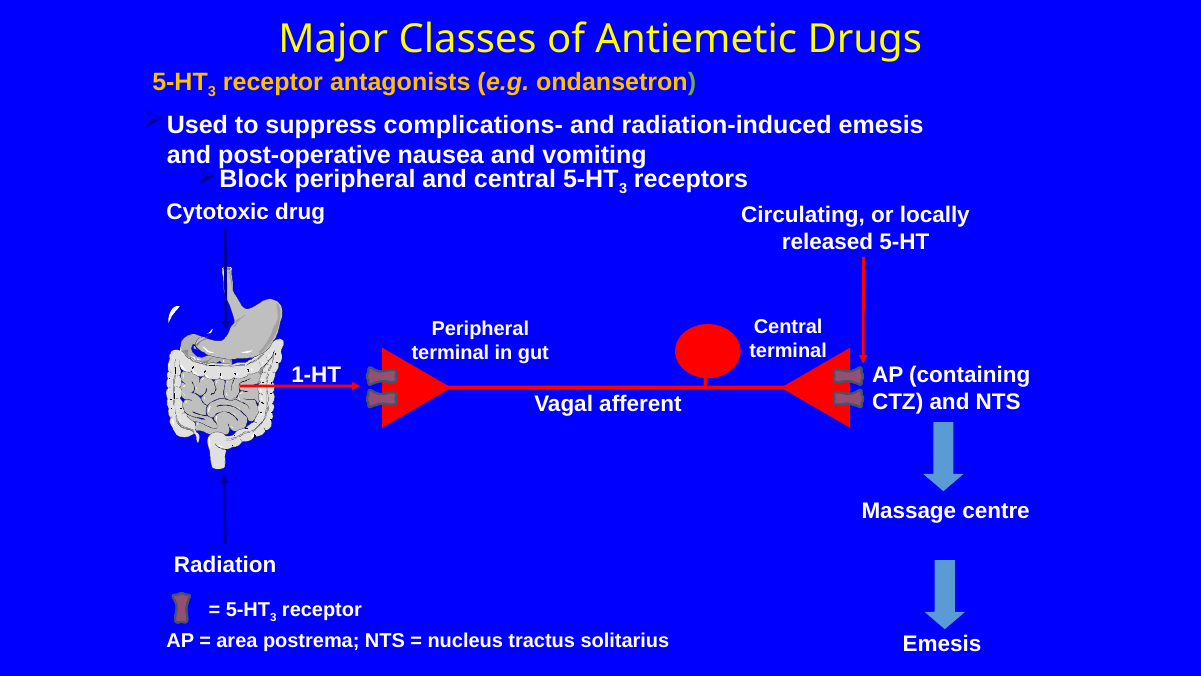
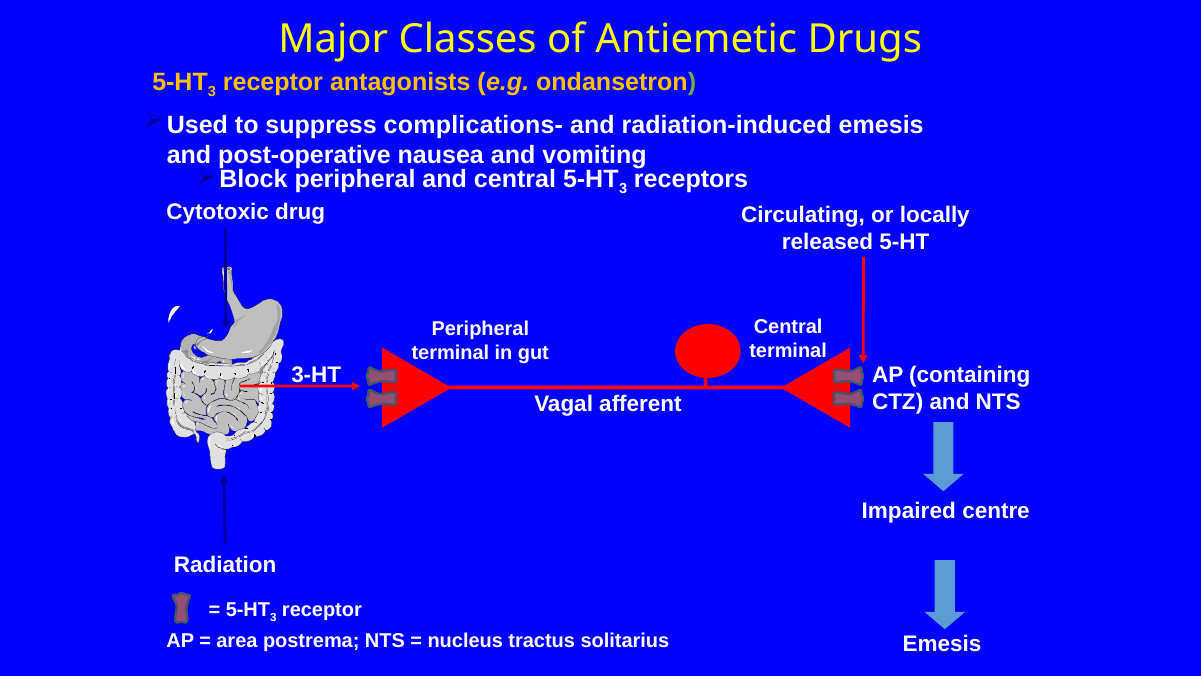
1-HT: 1-HT -> 3-HT
Massage: Massage -> Impaired
